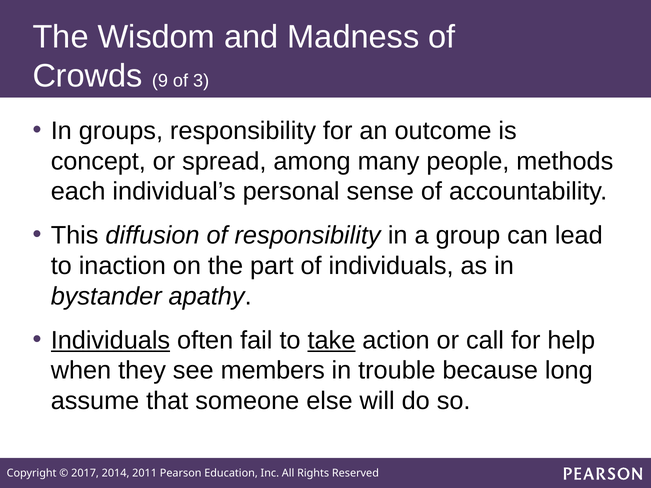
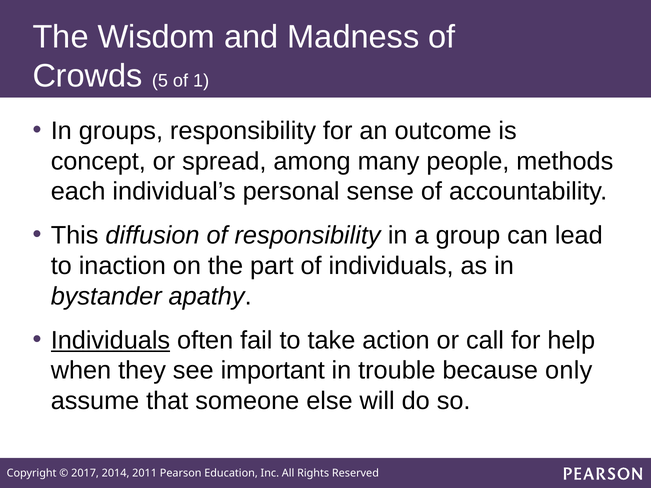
9: 9 -> 5
3: 3 -> 1
take underline: present -> none
members: members -> important
long: long -> only
